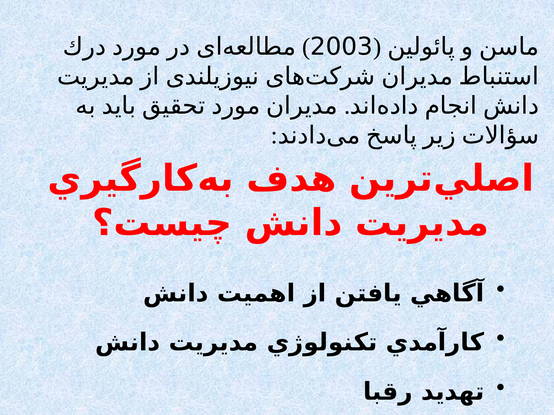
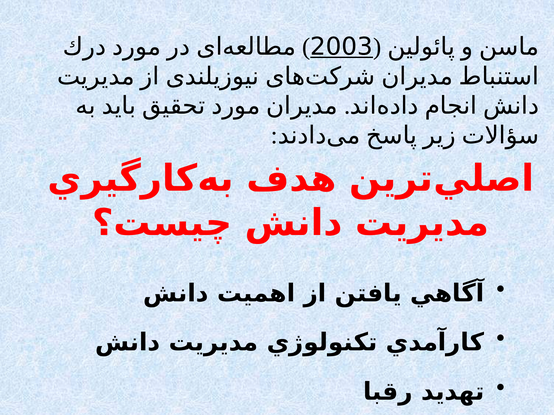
2003 underline: none -> present
